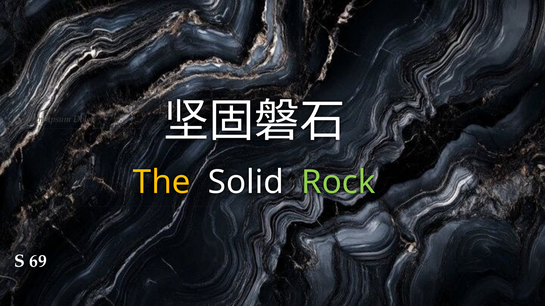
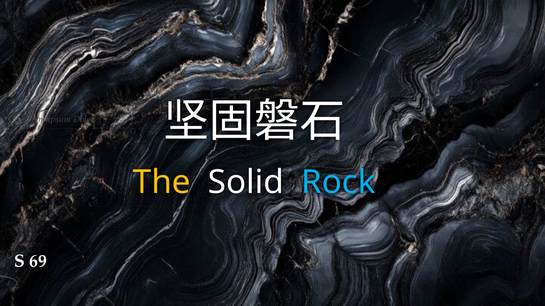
Rock colour: light green -> light blue
